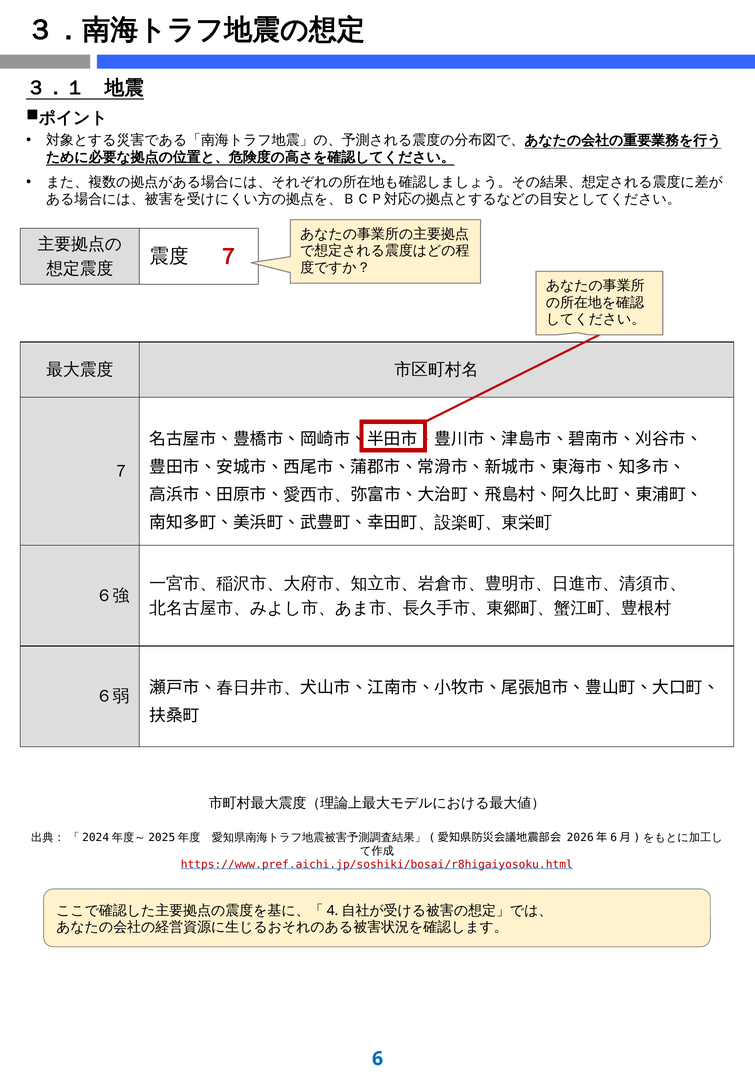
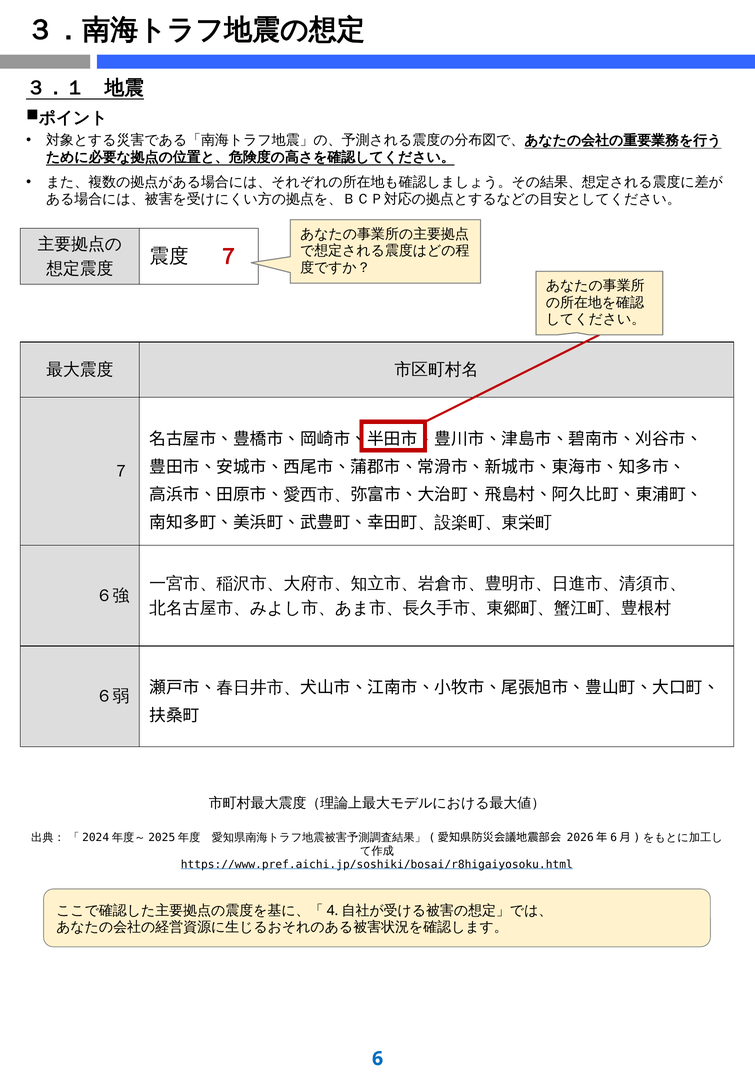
https://www.pref.aichi.jp/soshiki/bosai/r8higaiyosoku.html colour: red -> black
